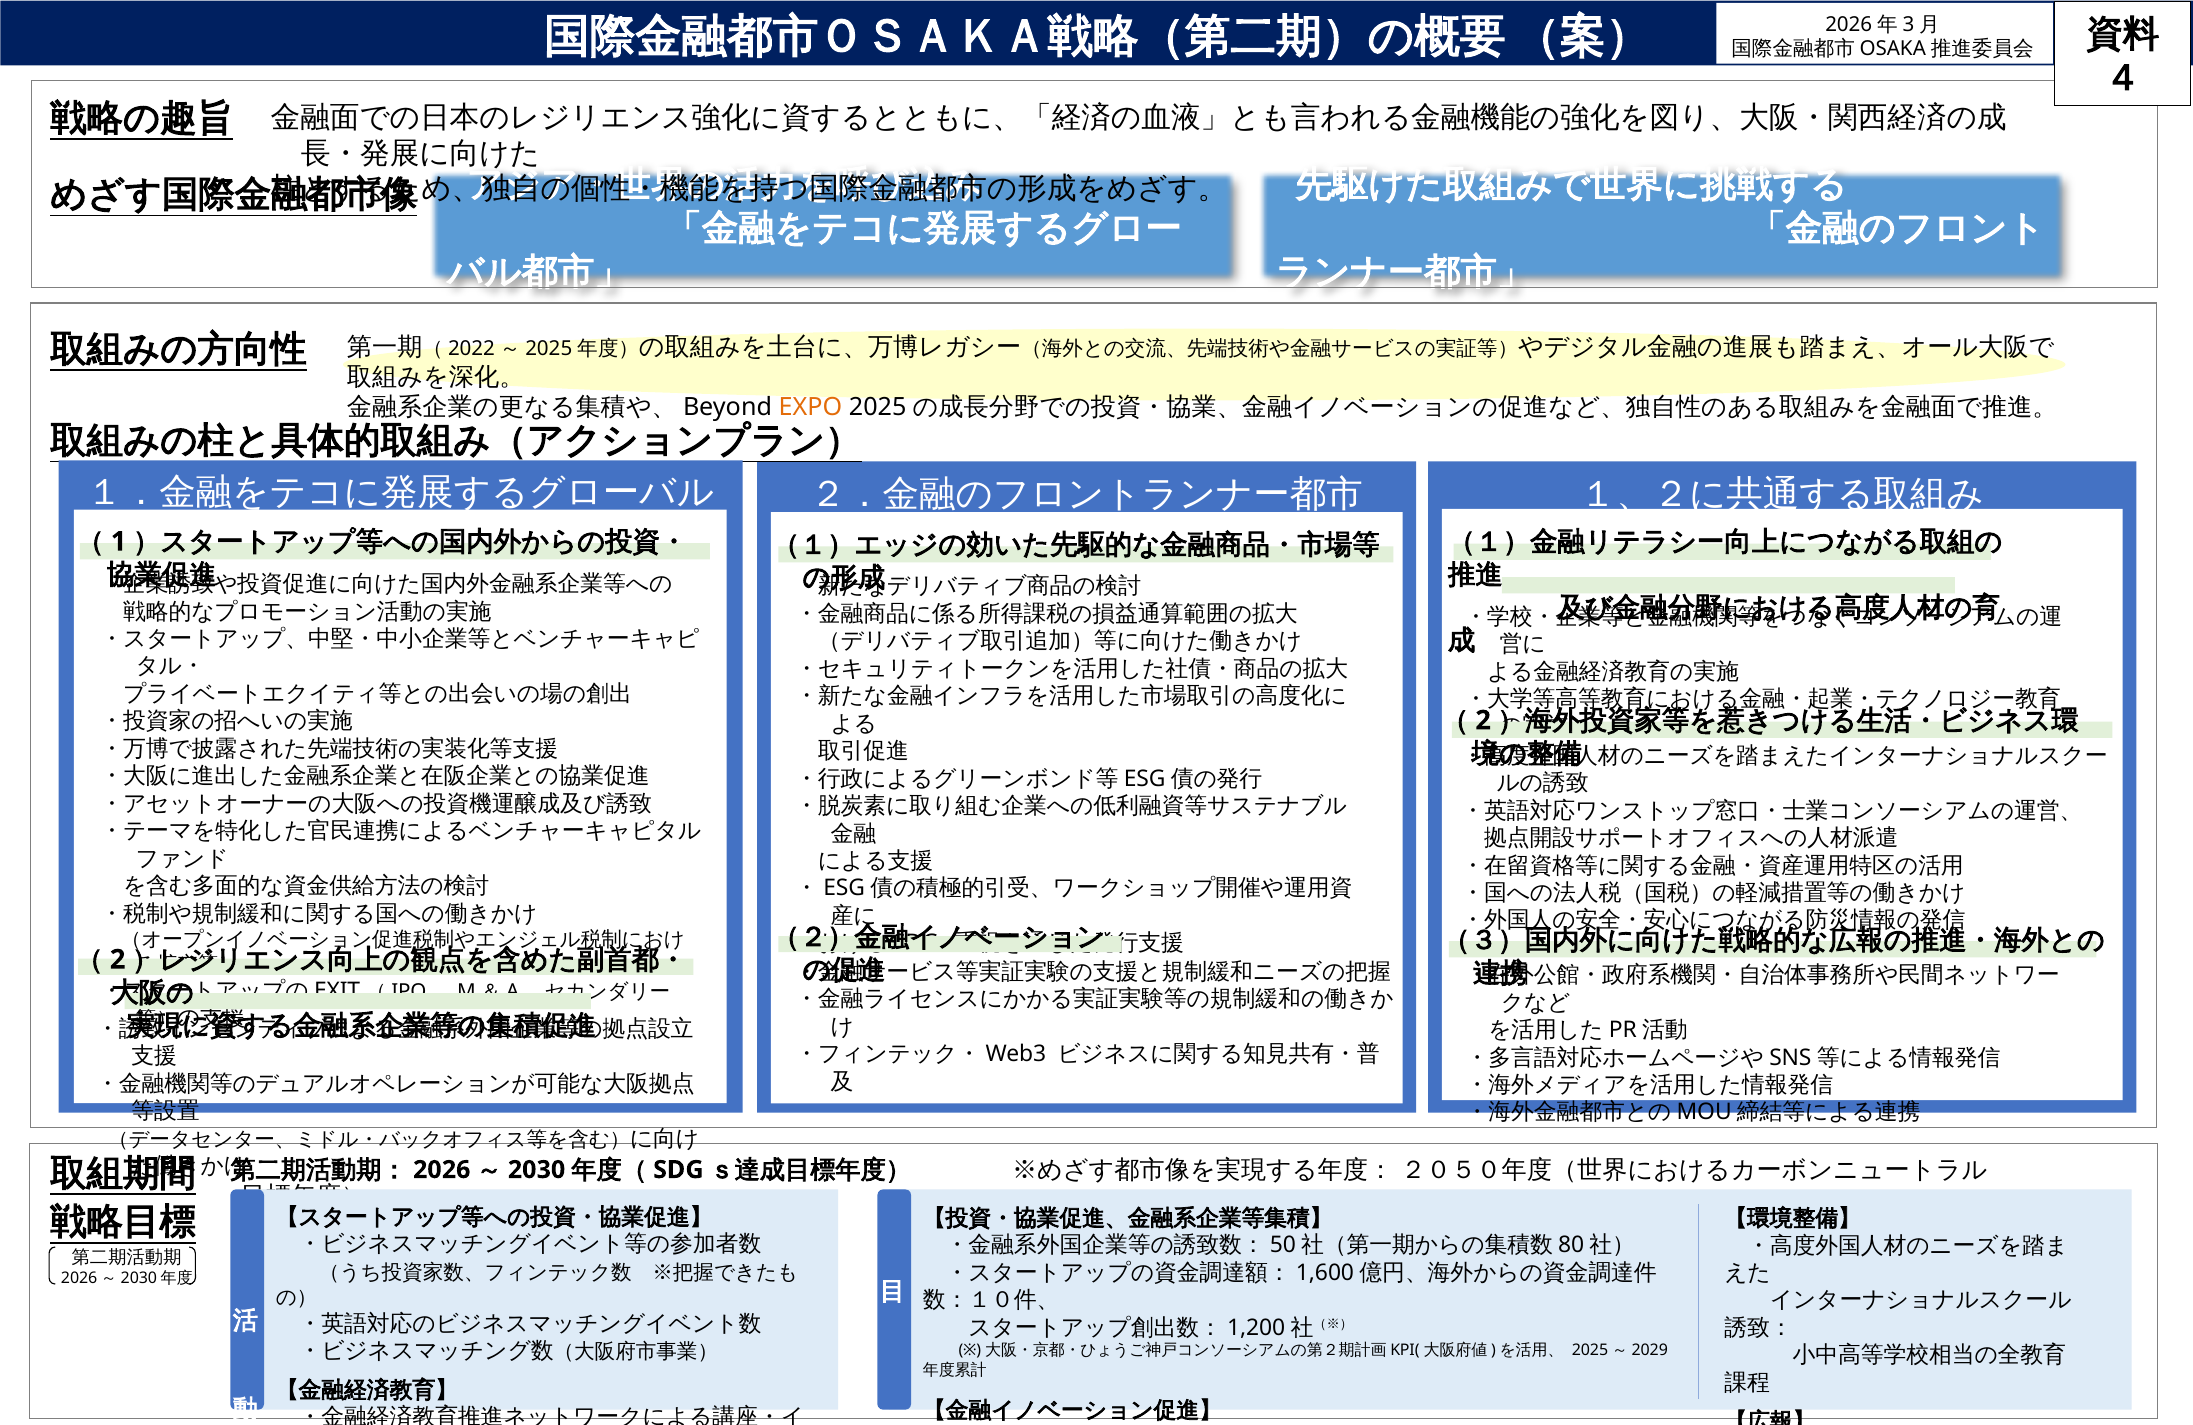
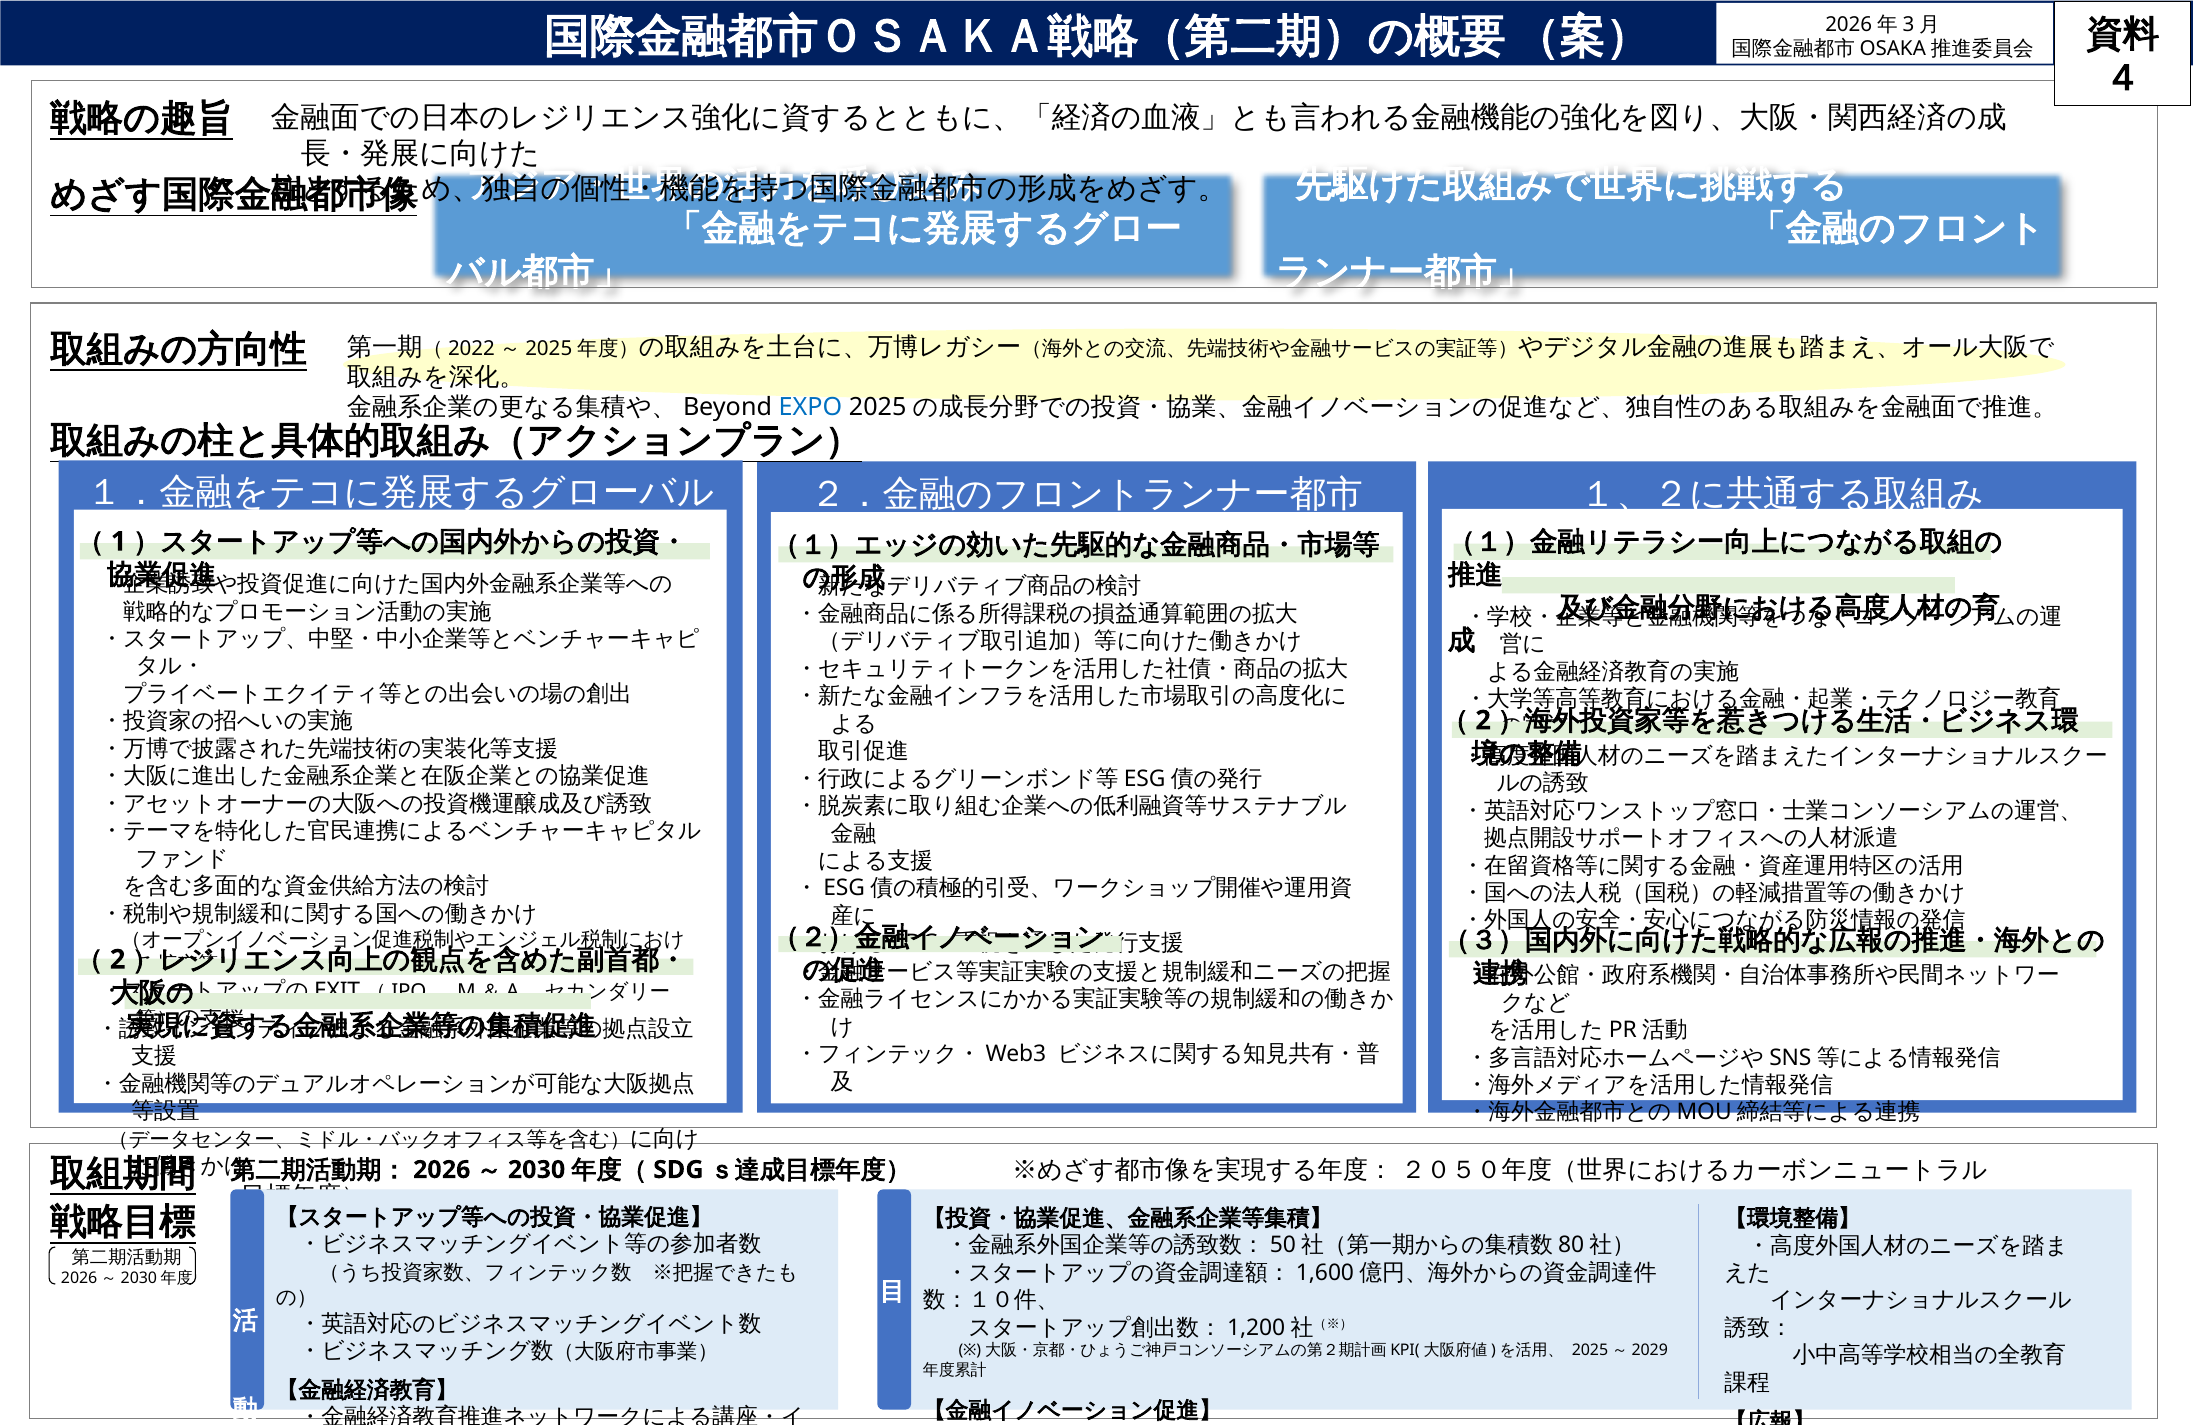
EXPO colour: orange -> blue
